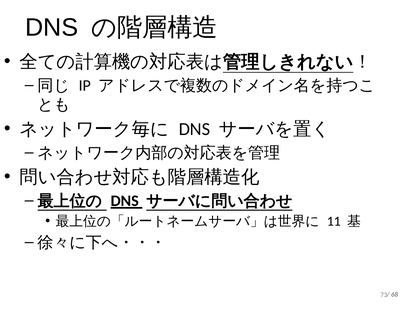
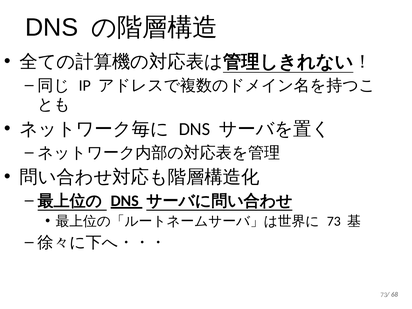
11 at (334, 221): 11 -> 73
